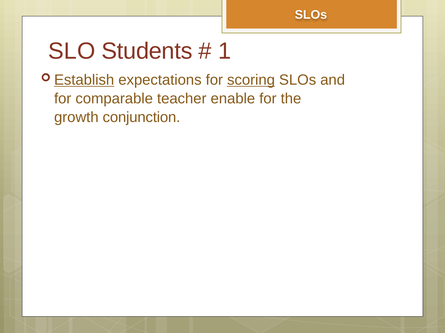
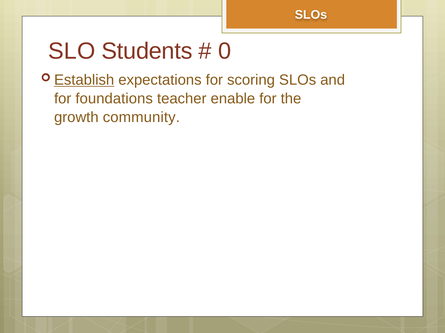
1: 1 -> 0
scoring underline: present -> none
comparable: comparable -> foundations
conjunction: conjunction -> community
